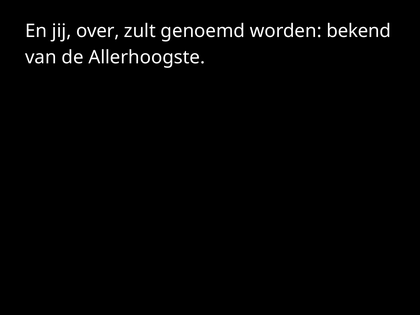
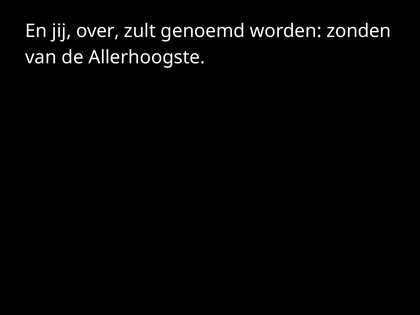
bekend: bekend -> zonden
